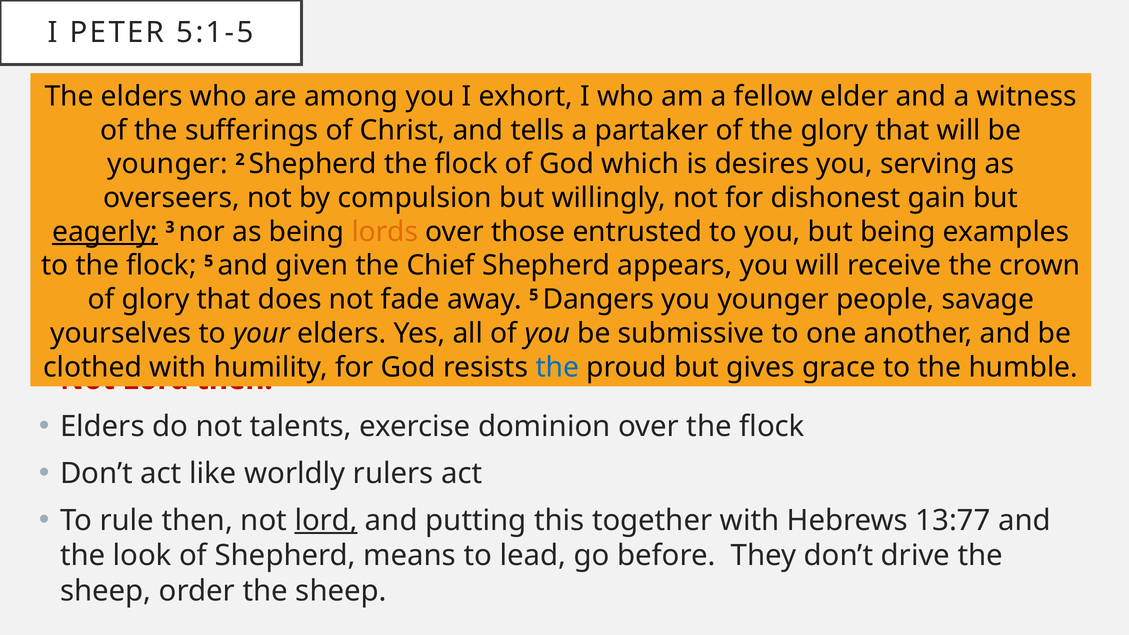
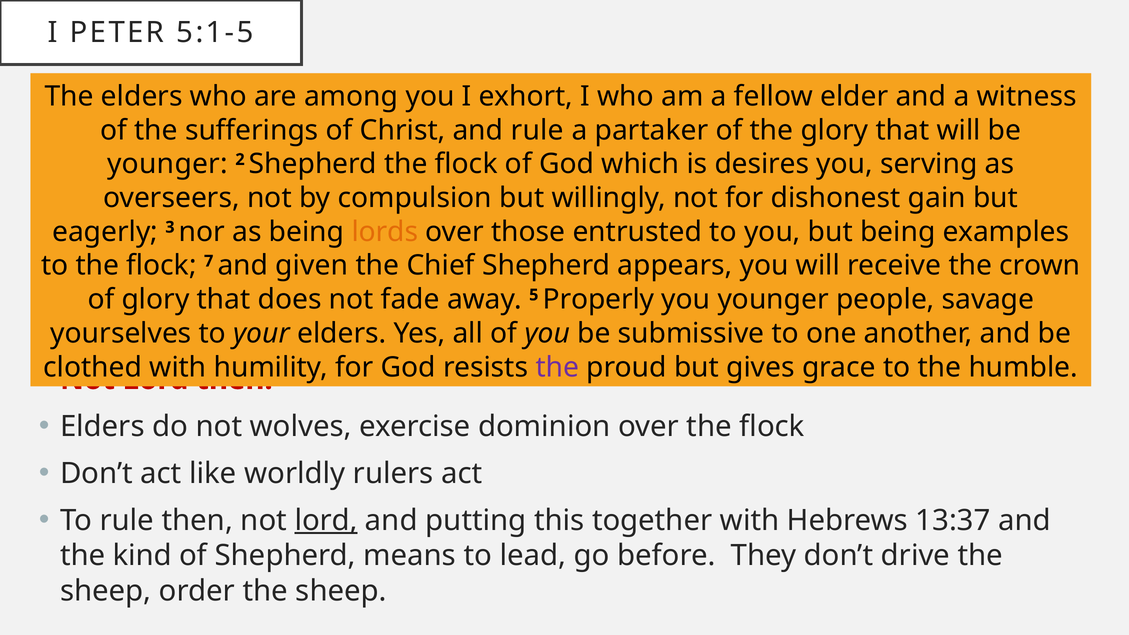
and tells: tells -> rule
eagerly underline: present -> none
flock 5: 5 -> 7
Dangers: Dangers -> Properly
the at (557, 367) colour: blue -> purple
talents: talents -> wolves
13:77: 13:77 -> 13:37
look: look -> kind
